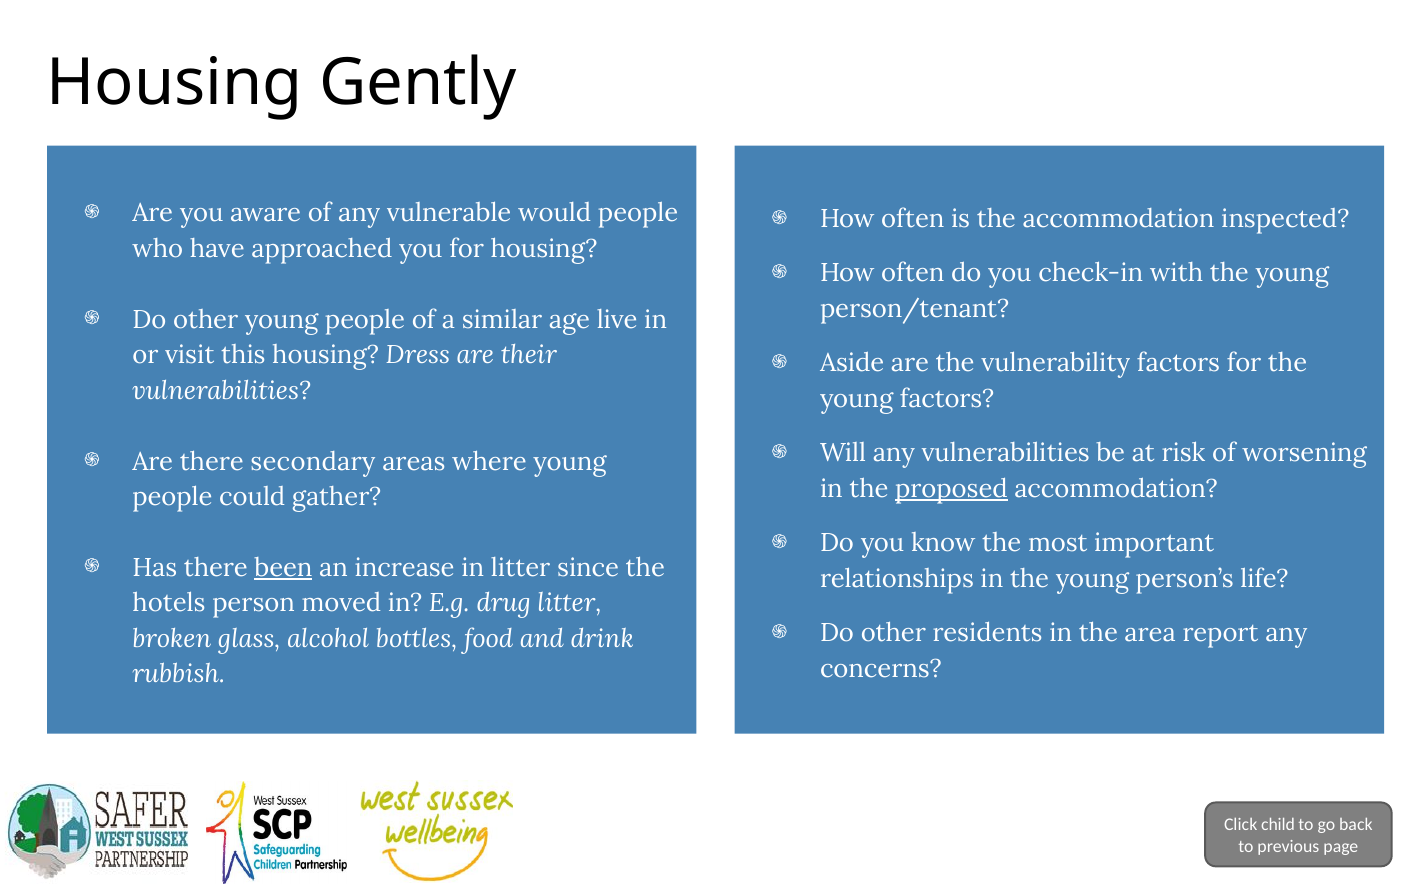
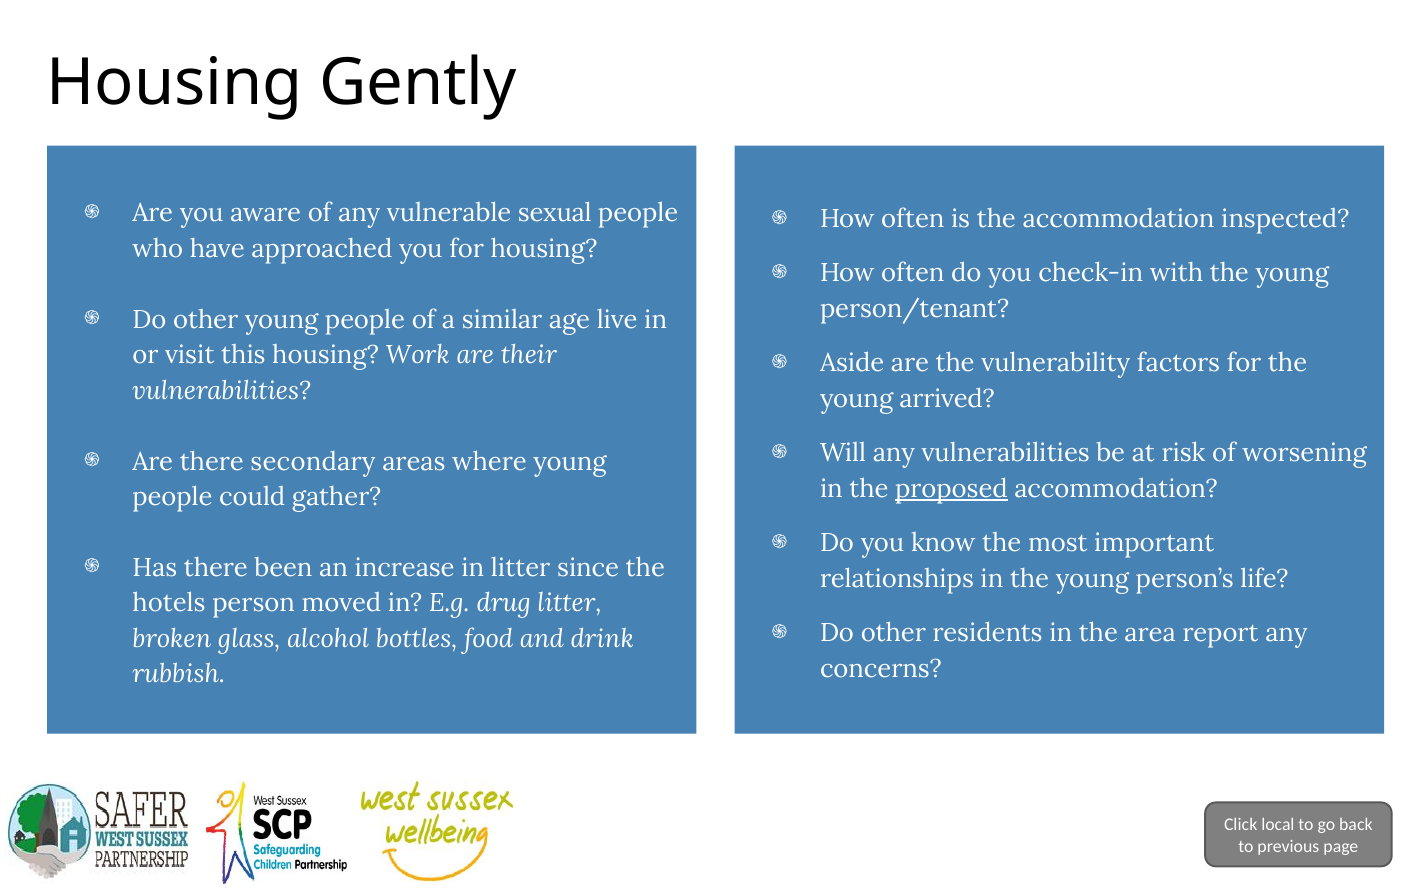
would: would -> sexual
Dress: Dress -> Work
young factors: factors -> arrived
been underline: present -> none
child: child -> local
